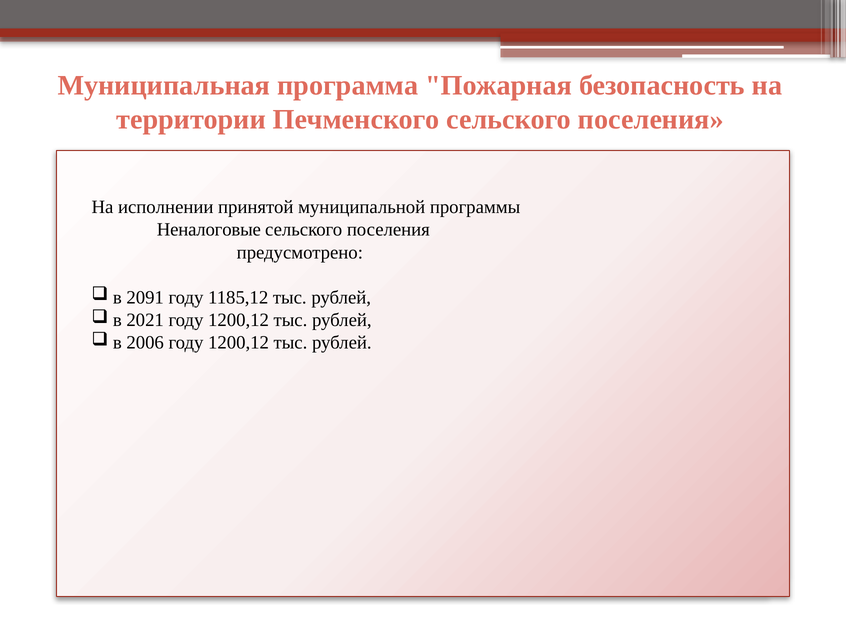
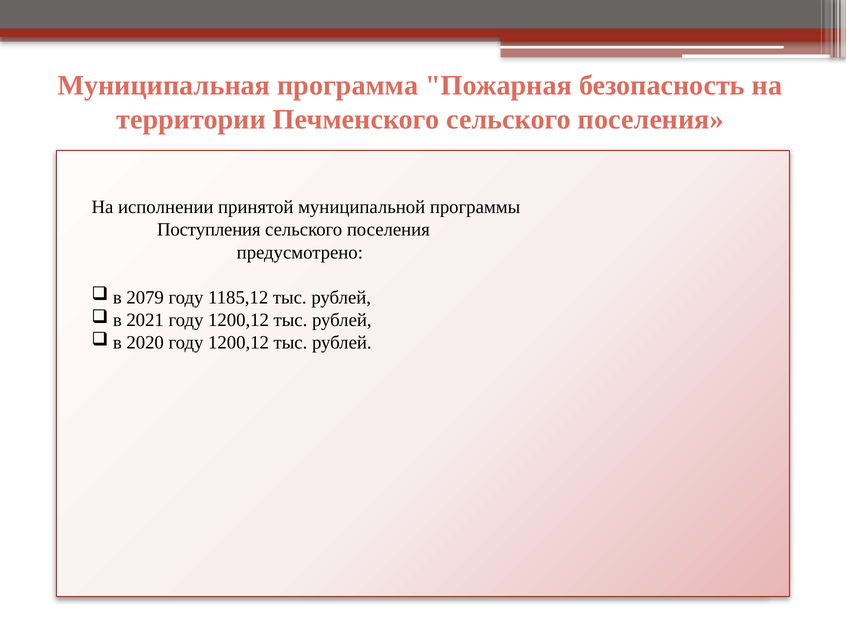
Неналоговые: Неналоговые -> Поступления
2091: 2091 -> 2079
2006: 2006 -> 2020
